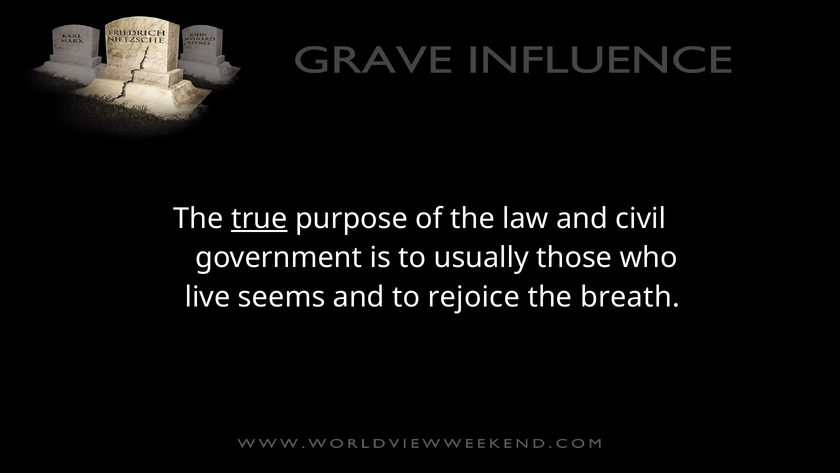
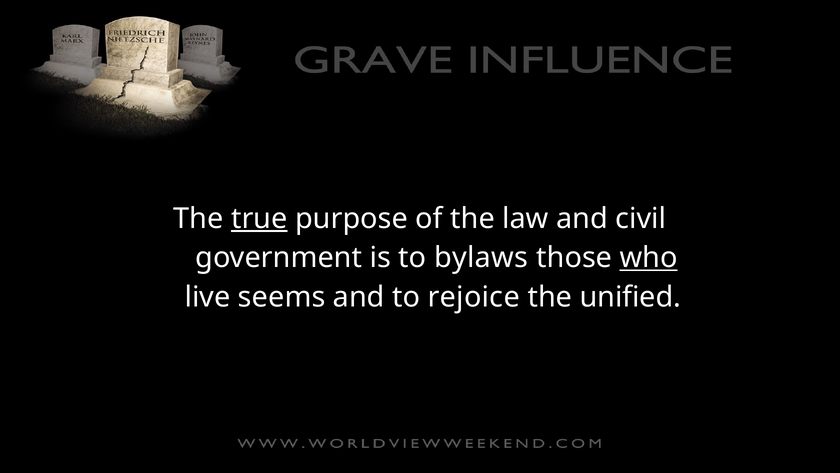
usually: usually -> bylaws
who underline: none -> present
breath: breath -> unified
